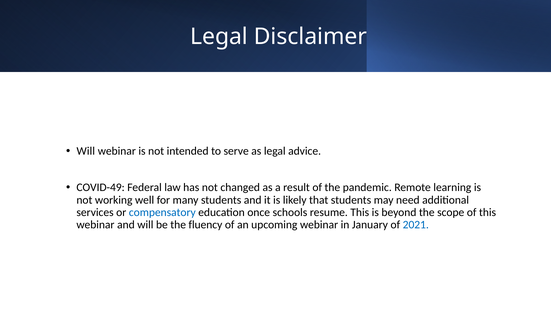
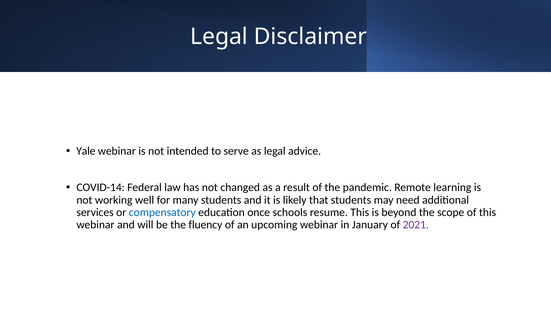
Will at (86, 151): Will -> Yale
COVID-49: COVID-49 -> COVID-14
2021 colour: blue -> purple
